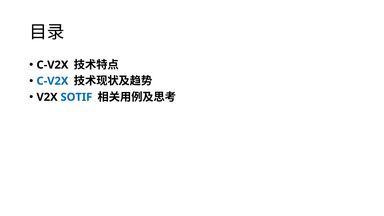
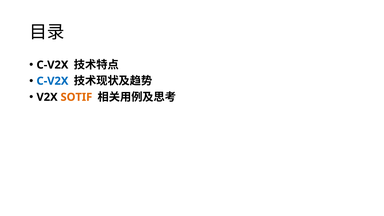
SOTIF colour: blue -> orange
